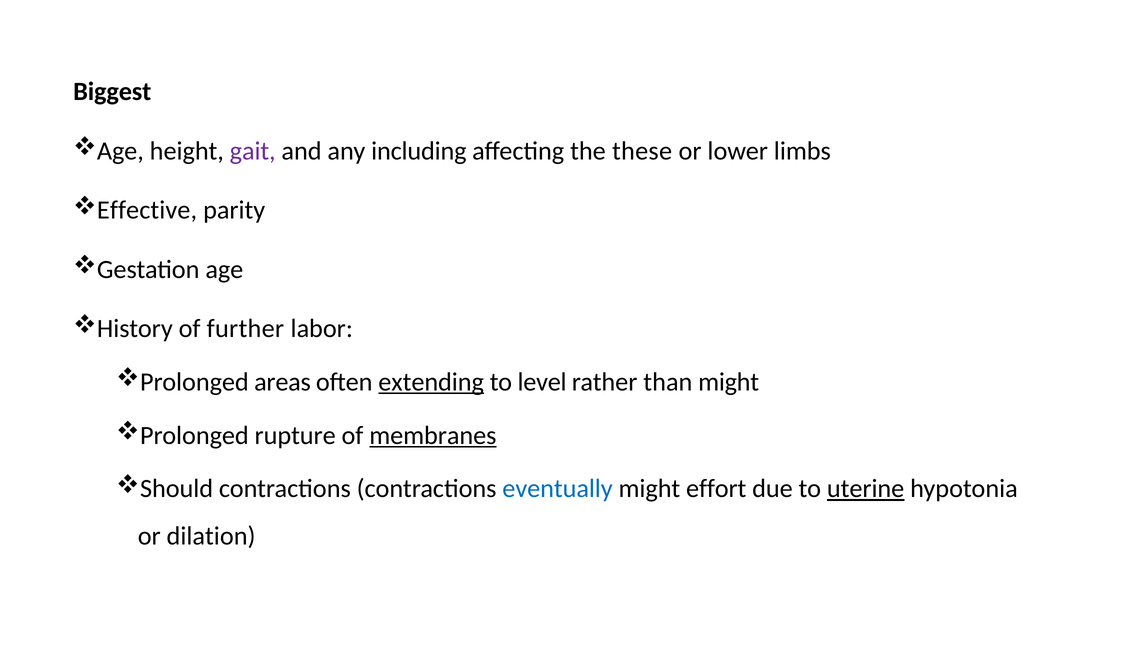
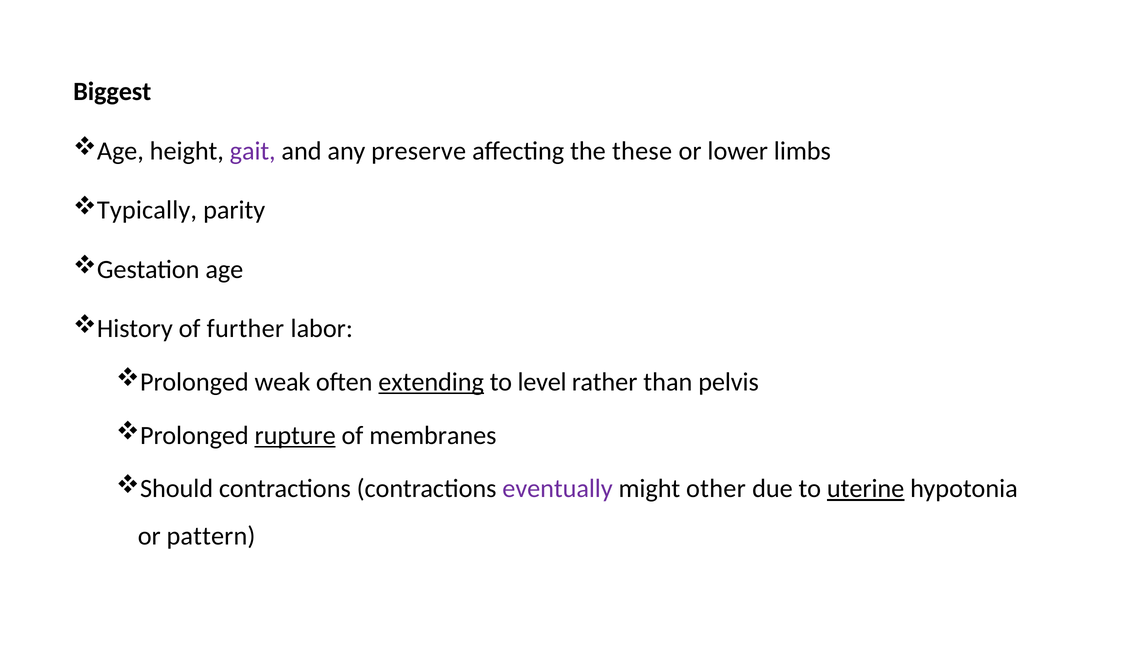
including: including -> preserve
Effective: Effective -> Typically
areas: areas -> weak
than might: might -> pelvis
rupture underline: none -> present
membranes underline: present -> none
eventually colour: blue -> purple
effort: effort -> other
dilation: dilation -> pattern
